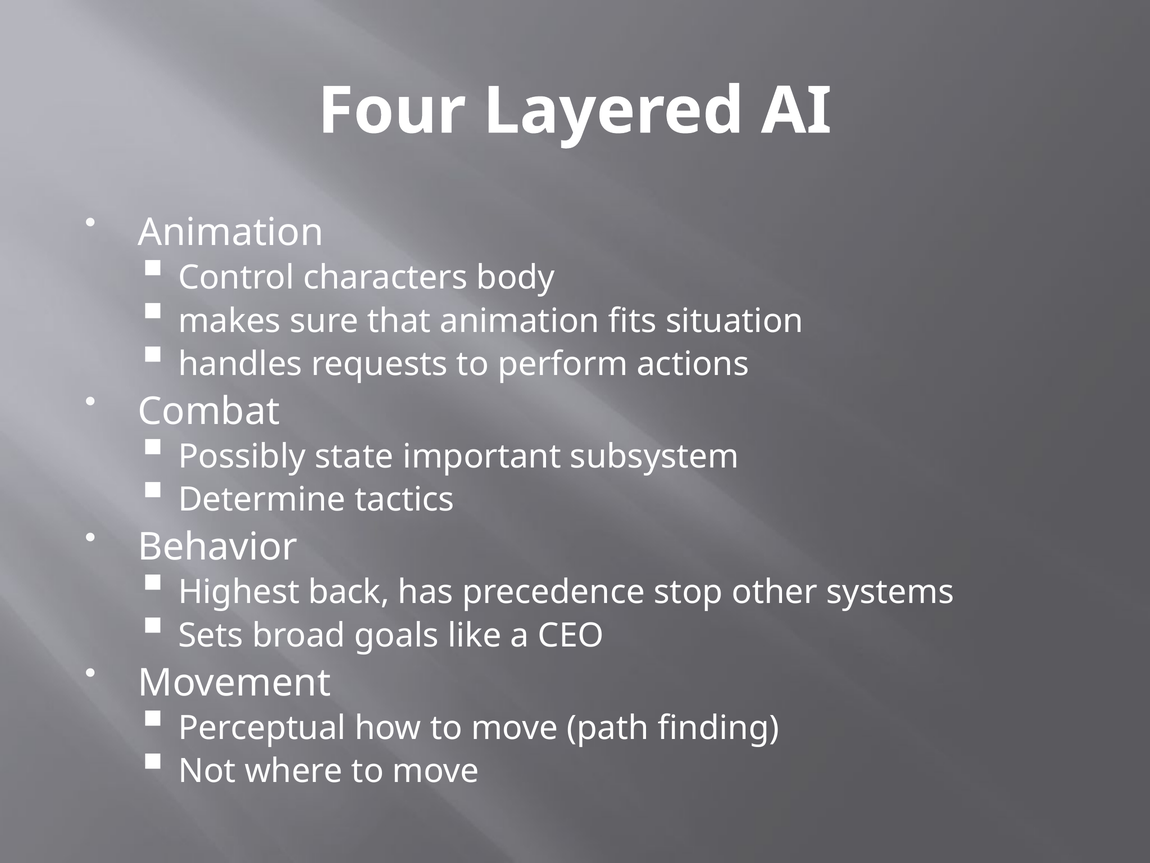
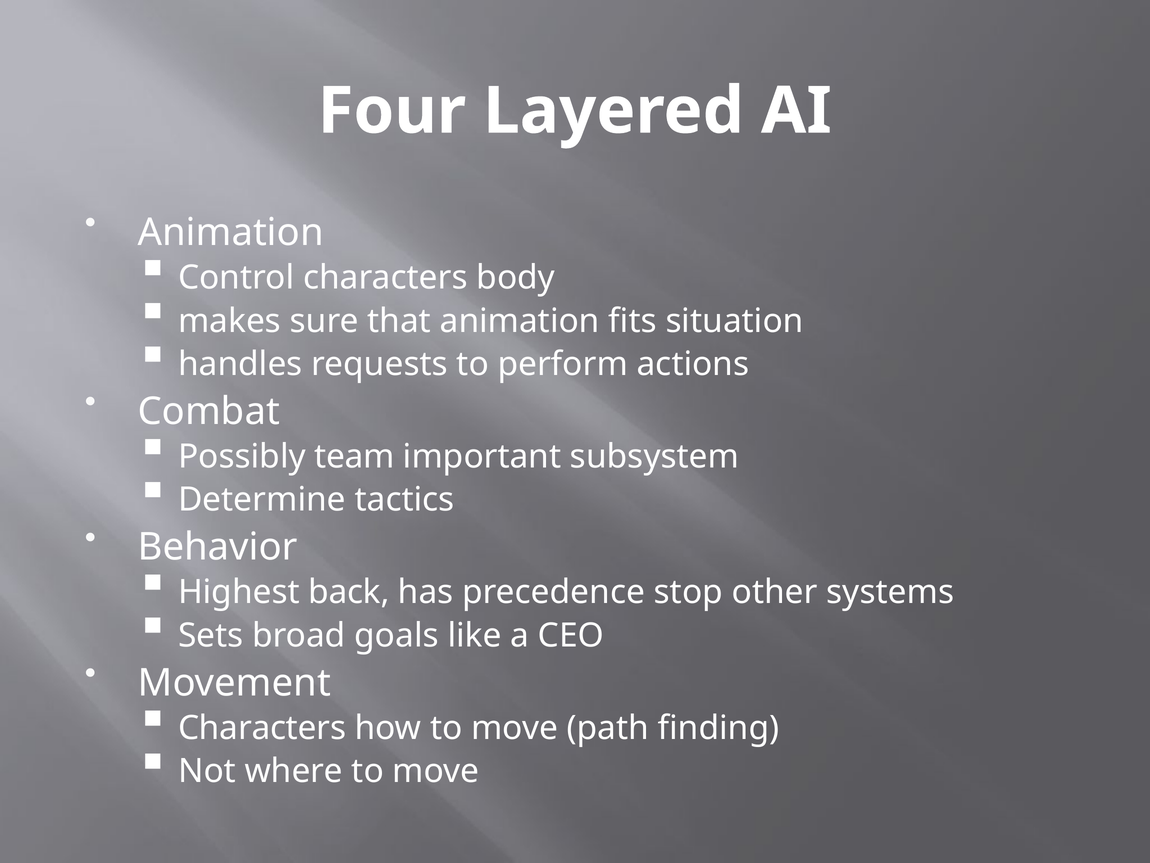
state: state -> team
Perceptual at (262, 728): Perceptual -> Characters
